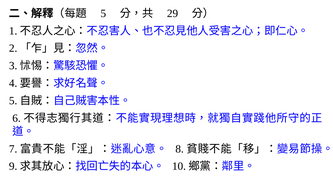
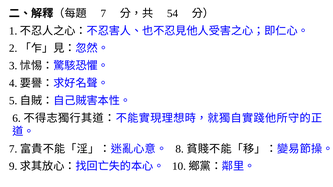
5 at (103, 13): 5 -> 7
29: 29 -> 54
